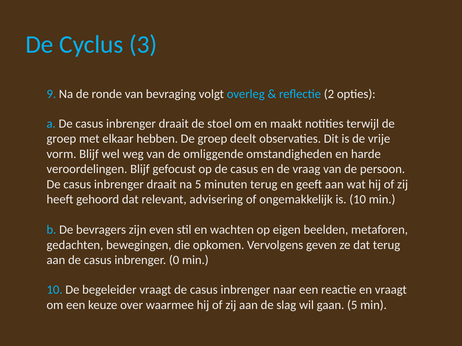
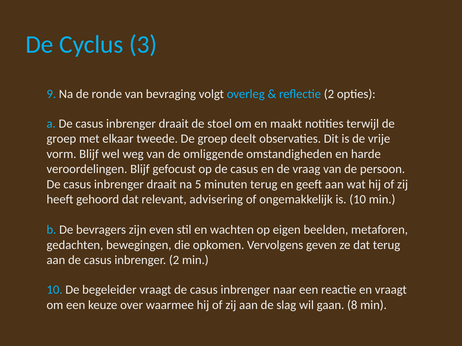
hebben: hebben -> tweede
inbrenger 0: 0 -> 2
gaan 5: 5 -> 8
